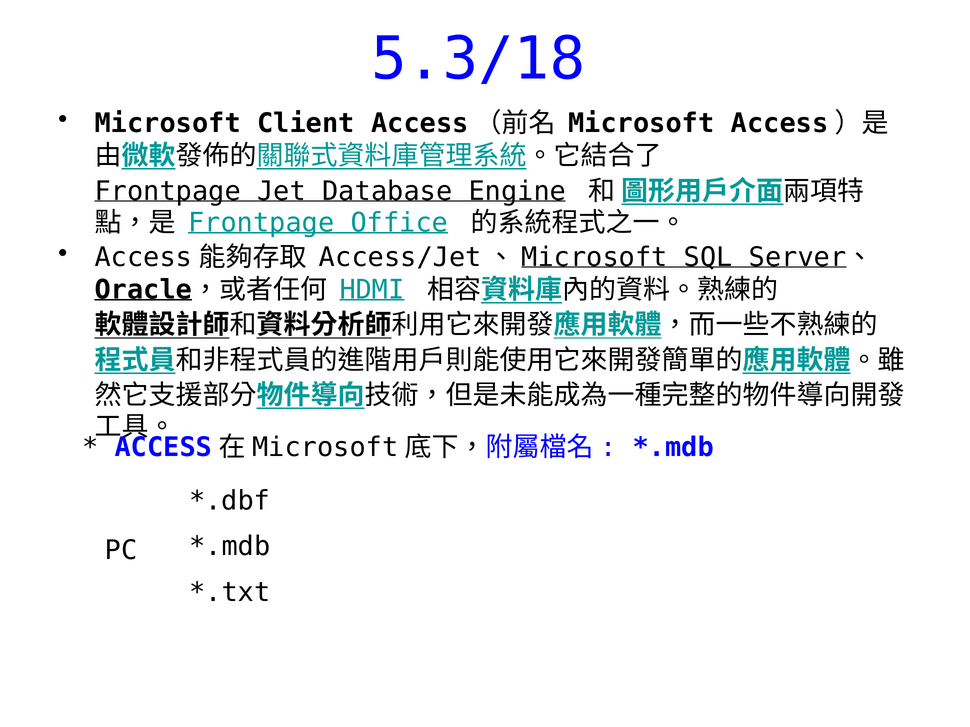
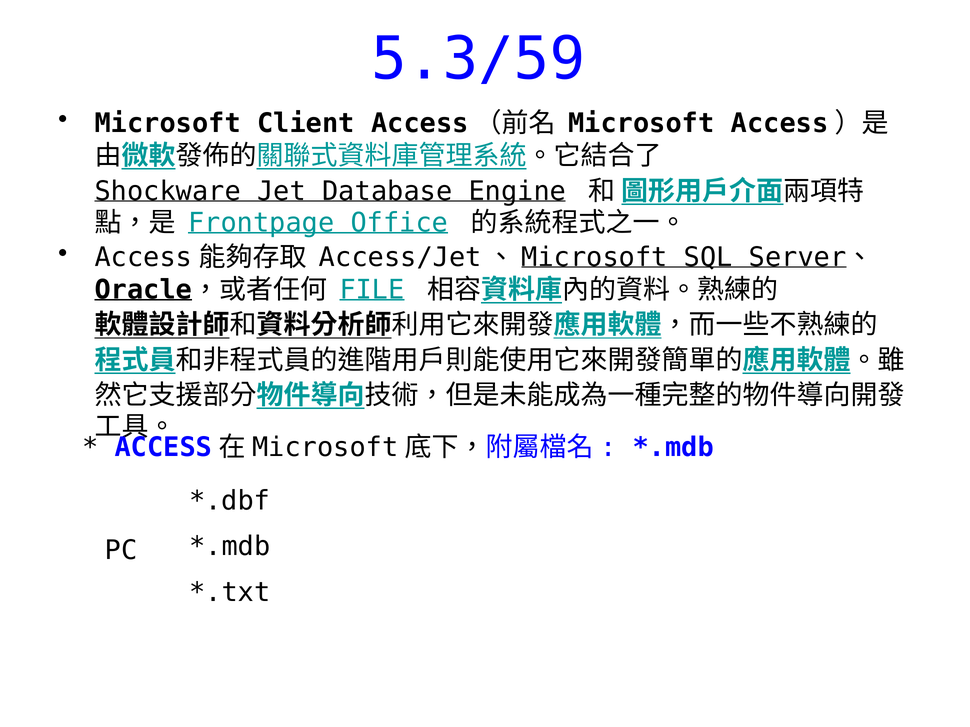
5.3/18: 5.3/18 -> 5.3/59
Frontpage at (168, 191): Frontpage -> Shockware
HDMI: HDMI -> FILE
